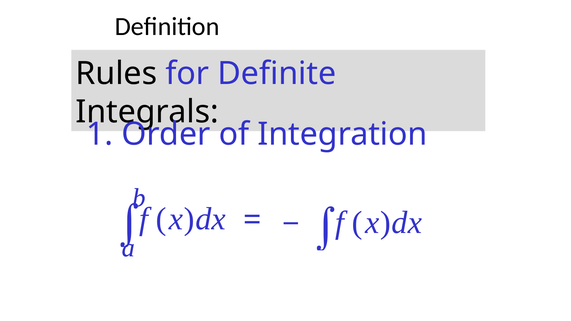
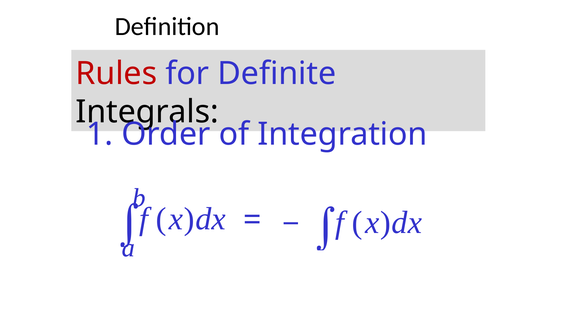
Rules colour: black -> red
